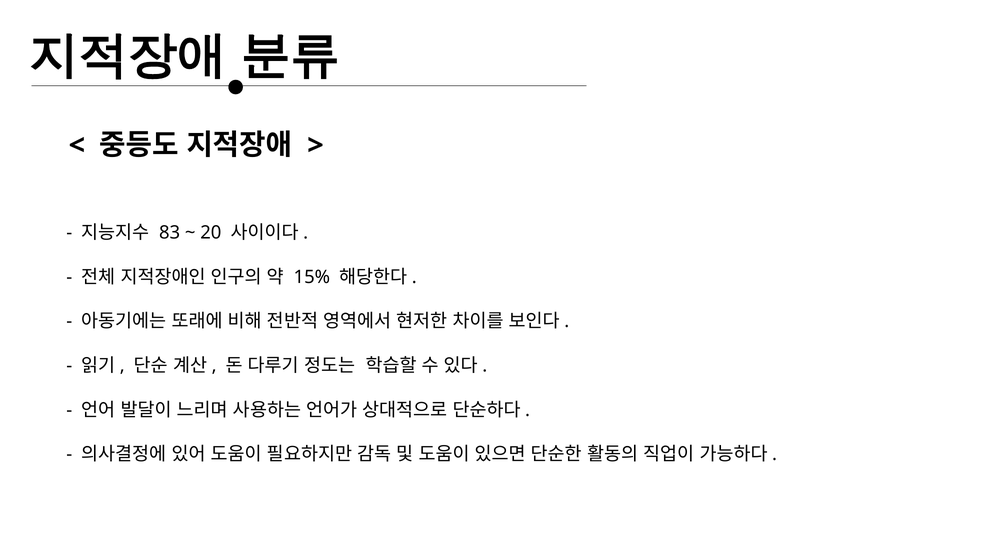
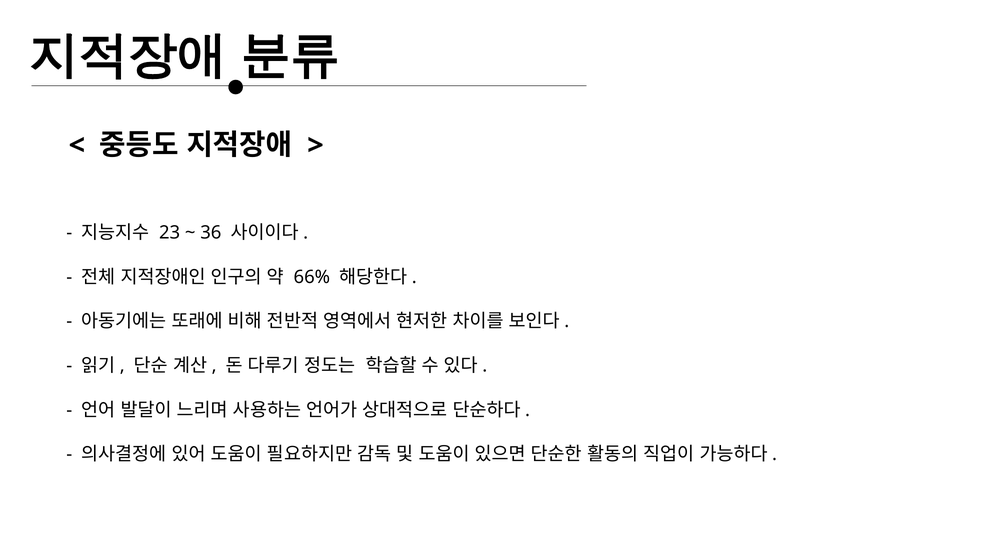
83: 83 -> 23
20: 20 -> 36
15%: 15% -> 66%
